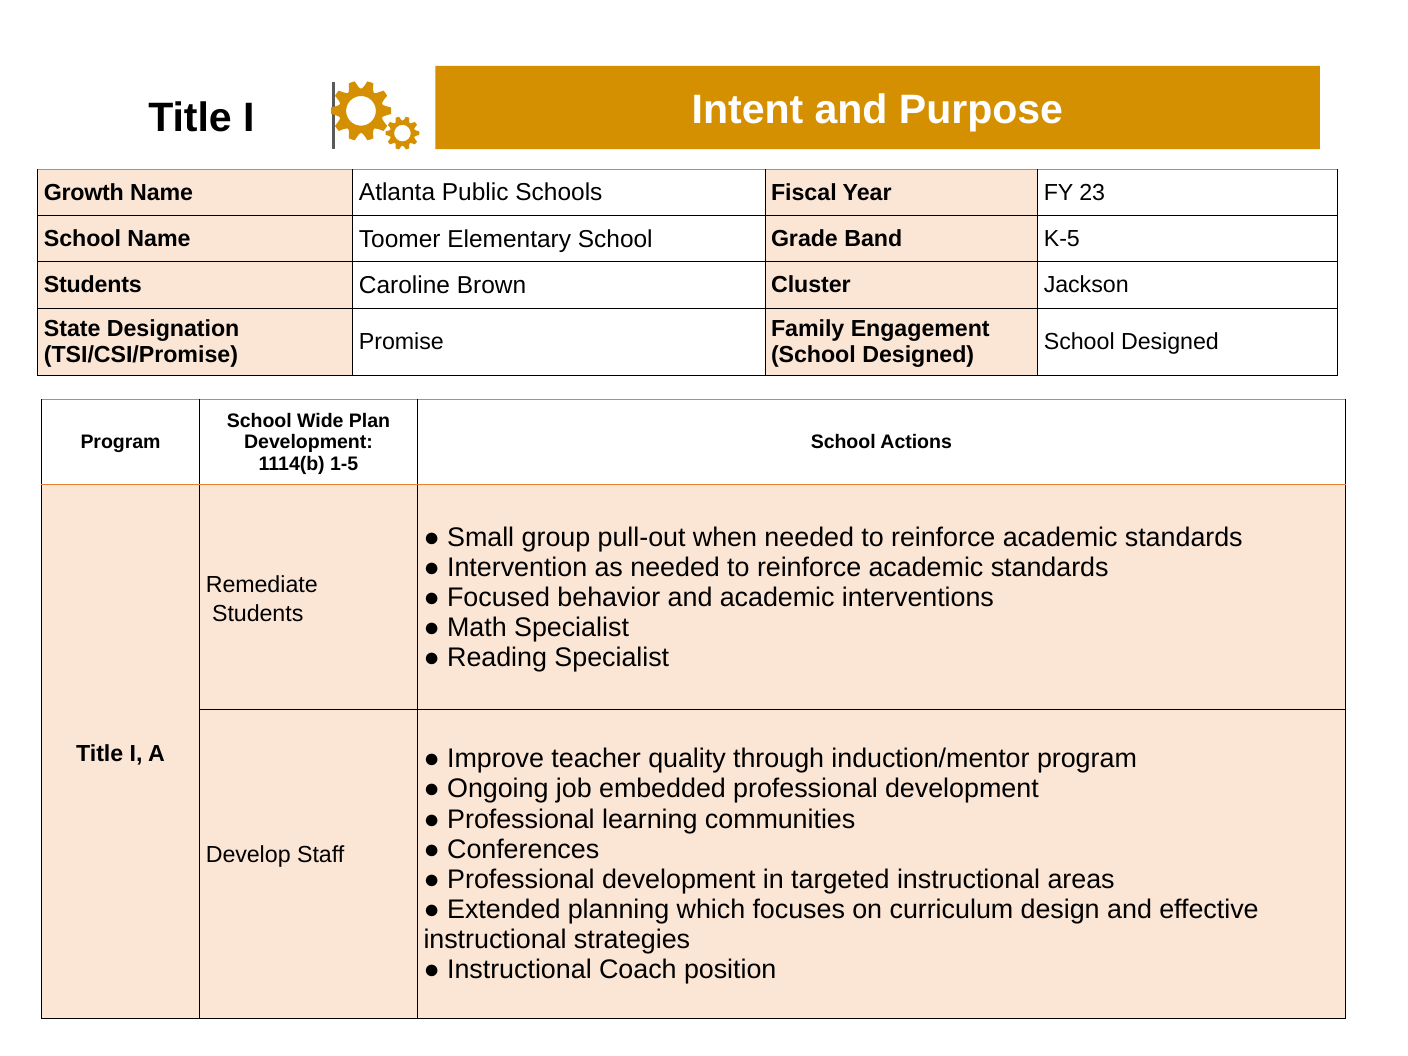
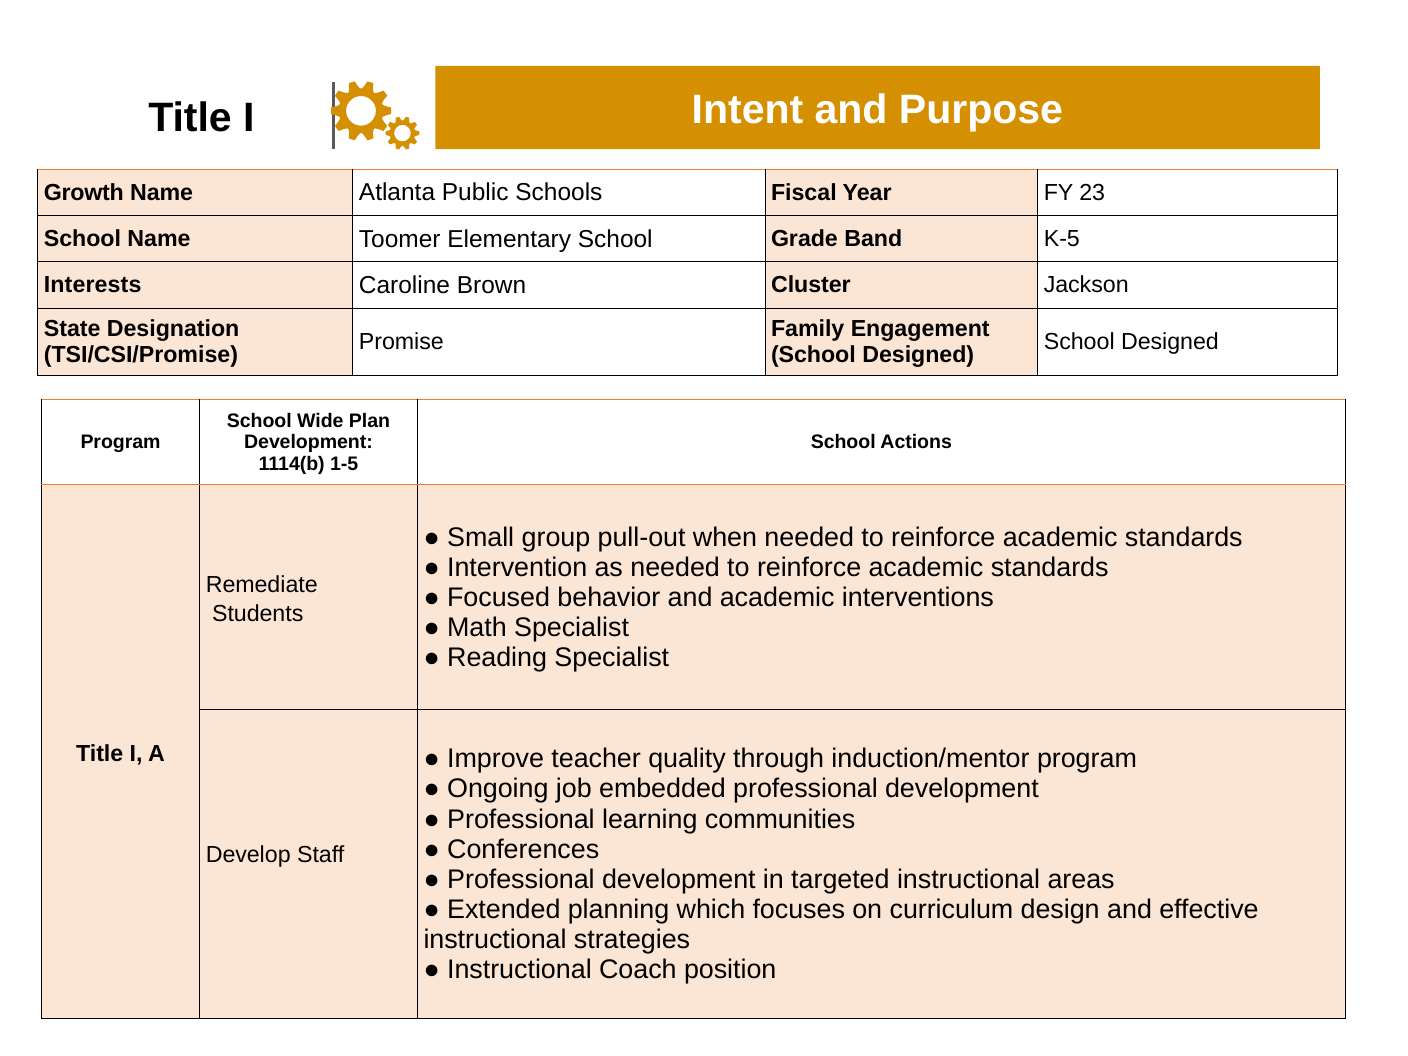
Students at (93, 285): Students -> Interests
